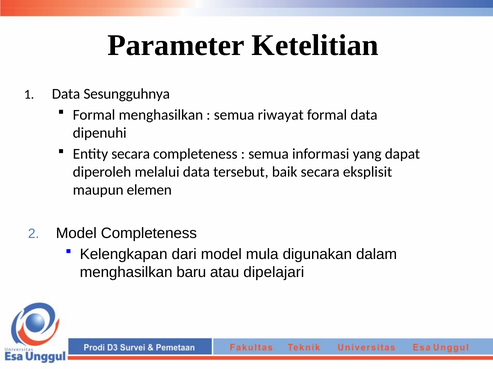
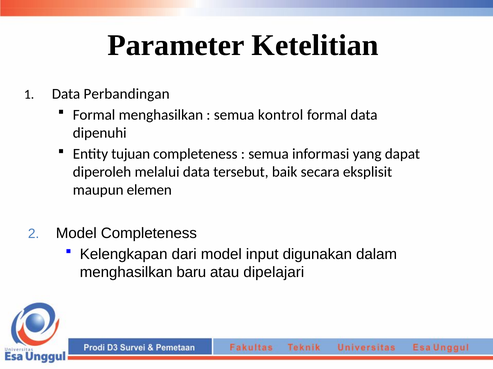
Sesungguhnya: Sesungguhnya -> Perbandingan
riwayat: riwayat -> kontrol
Entity secara: secara -> tujuan
mula: mula -> input
